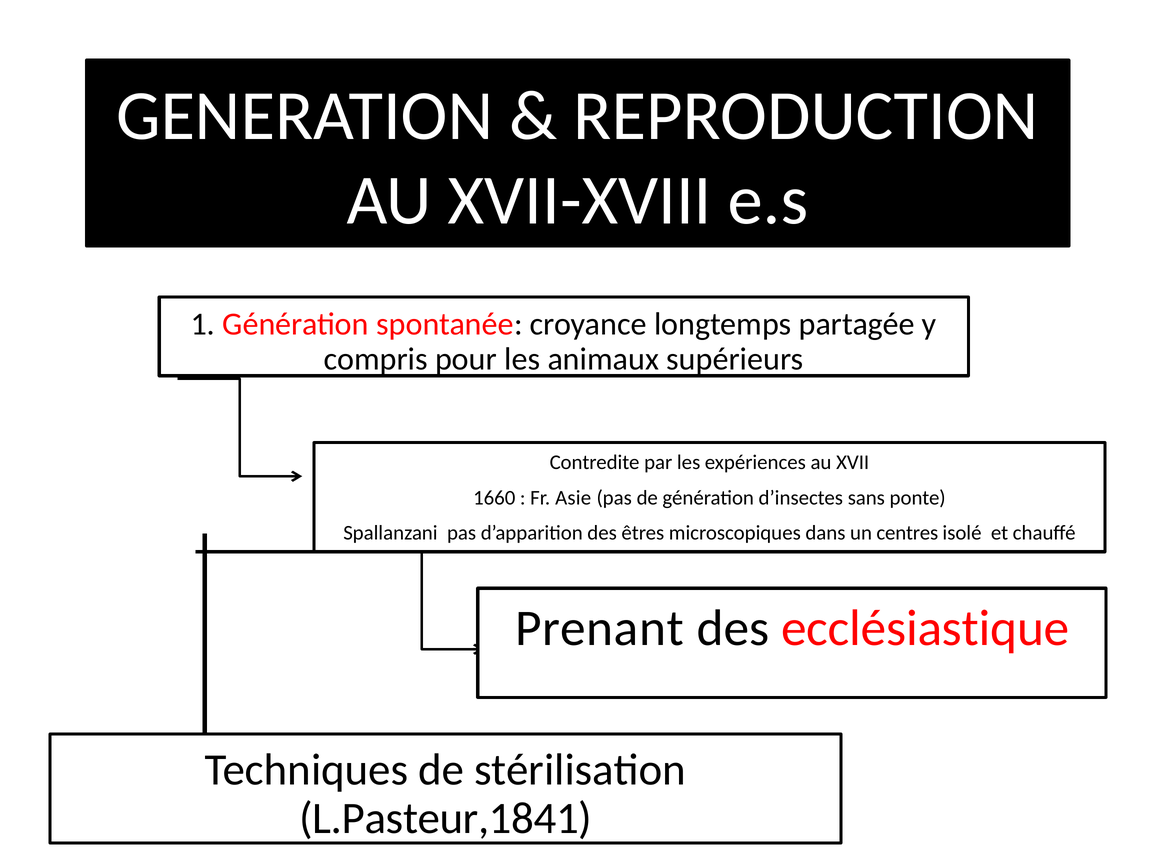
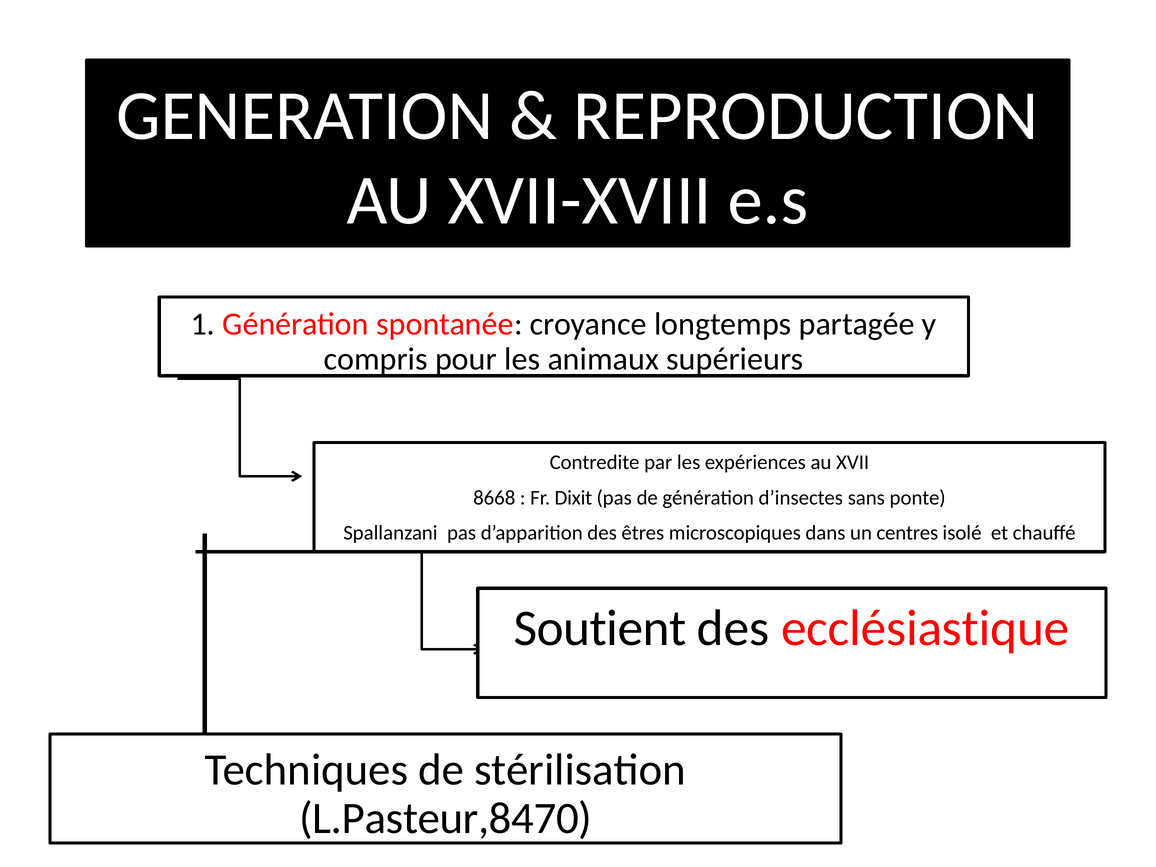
1660: 1660 -> 8668
Asie: Asie -> Dixit
Prenant: Prenant -> Soutient
L.Pasteur,1841: L.Pasteur,1841 -> L.Pasteur,8470
